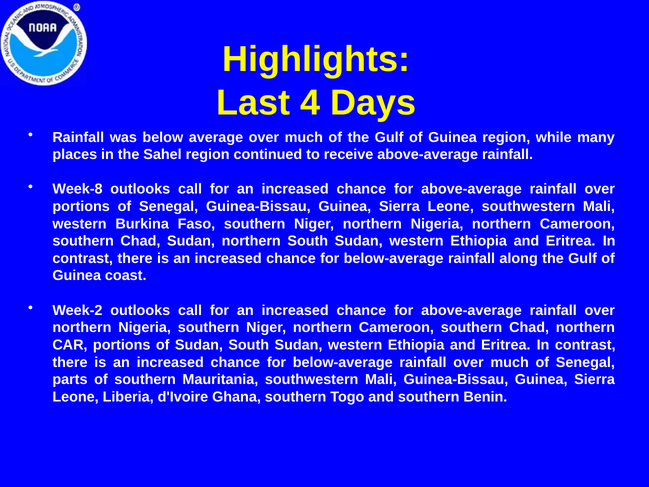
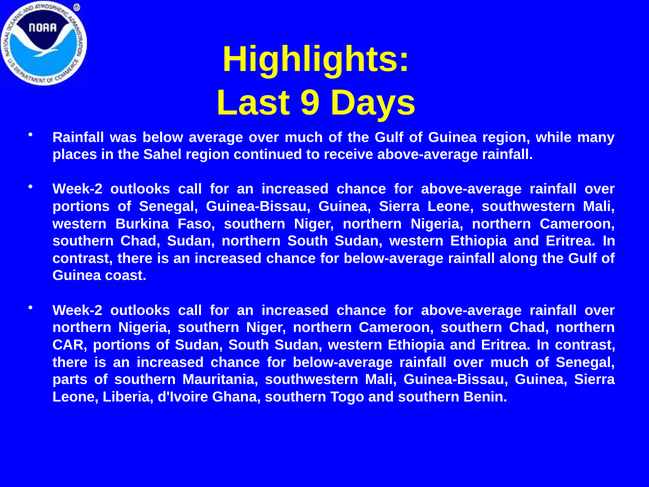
4: 4 -> 9
Week-8 at (77, 189): Week-8 -> Week-2
